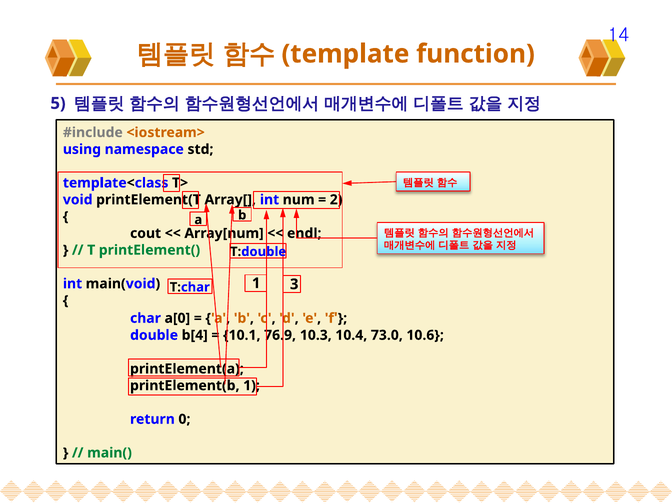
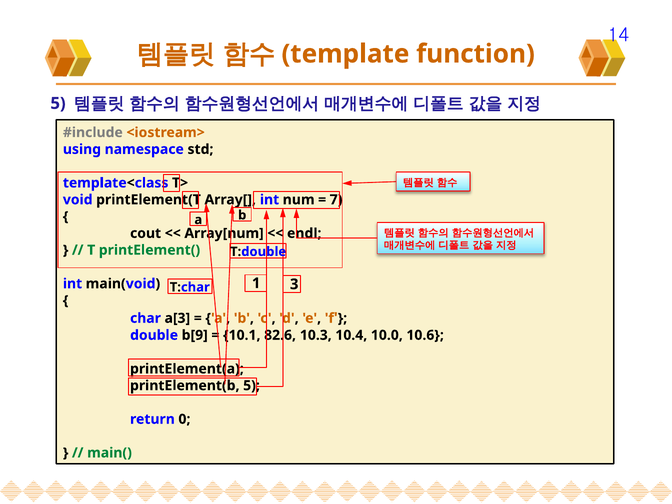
2: 2 -> 7
a[0: a[0 -> a[3
b[4: b[4 -> b[9
76.9: 76.9 -> 82.6
73.0: 73.0 -> 10.0
printElement(b 1: 1 -> 5
